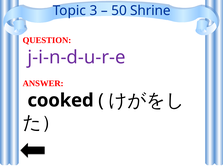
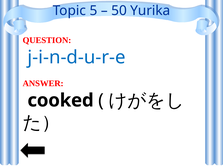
3: 3 -> 5
Shrine: Shrine -> Yurika
j-i-n-d-u-r-e colour: purple -> blue
